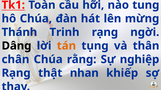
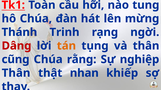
Dâng colour: black -> red
chân: chân -> cũng
Rạng at (16, 73): Rạng -> Thân
